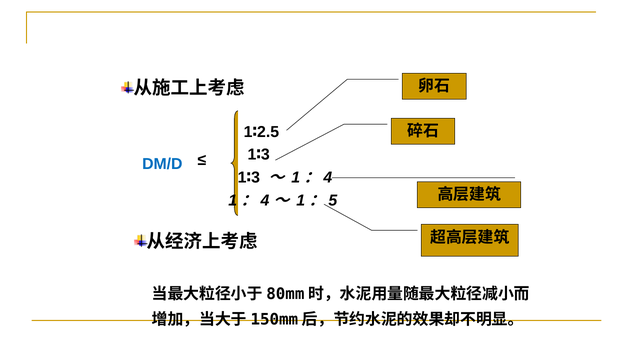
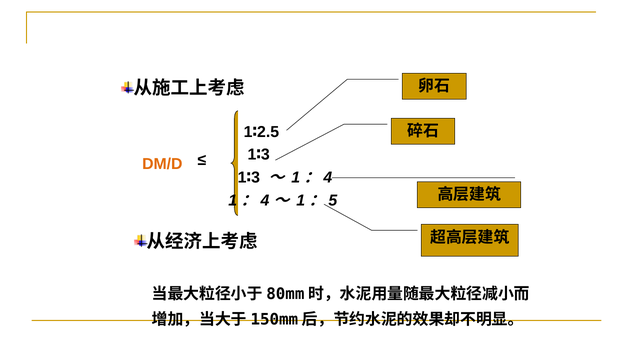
DM/D colour: blue -> orange
